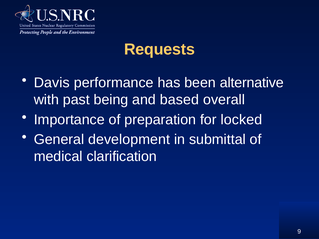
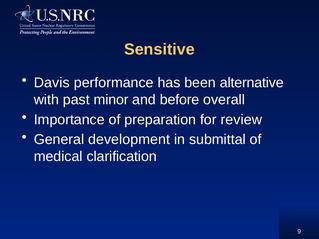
Requests: Requests -> Sensitive
being: being -> minor
based: based -> before
locked: locked -> review
